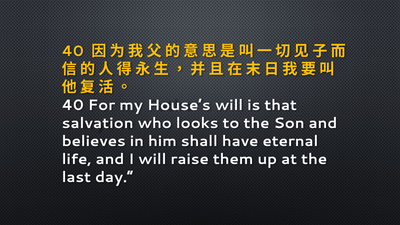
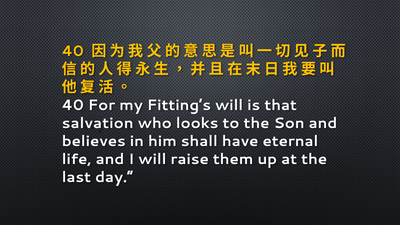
House’s: House’s -> Fitting’s
